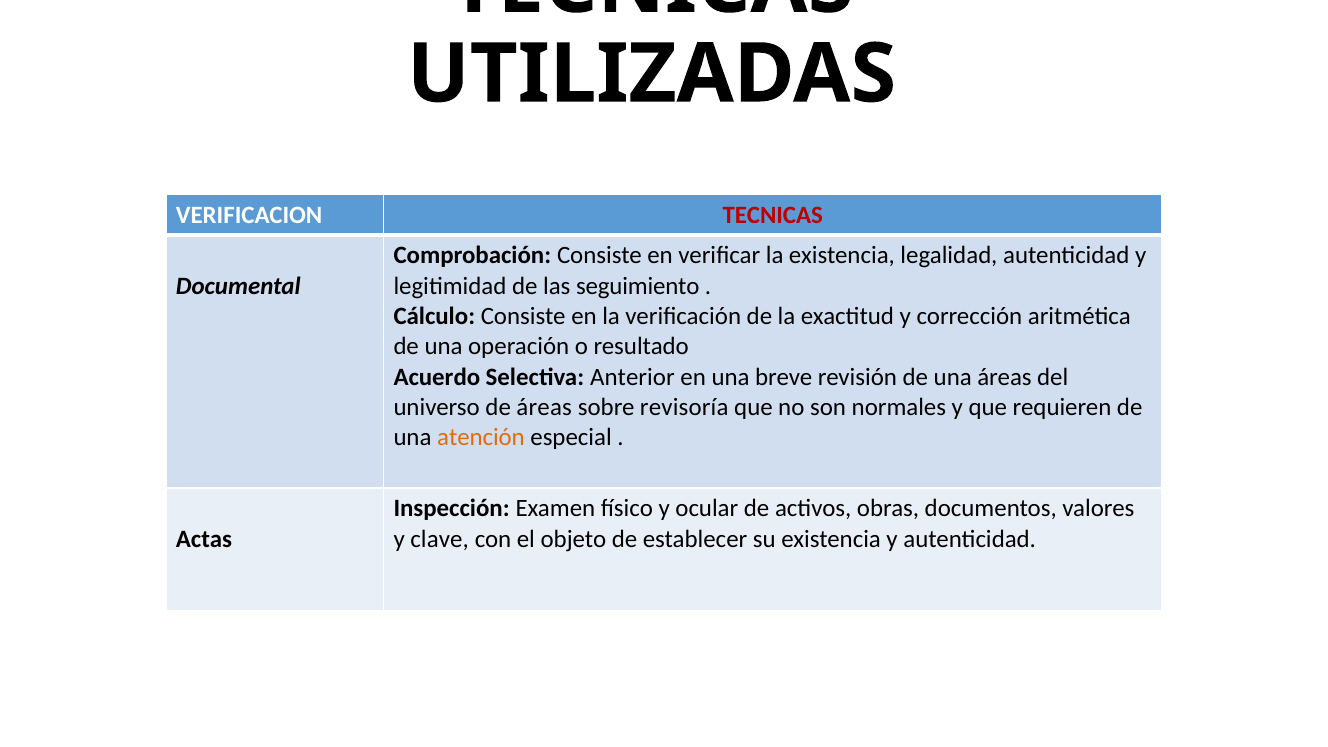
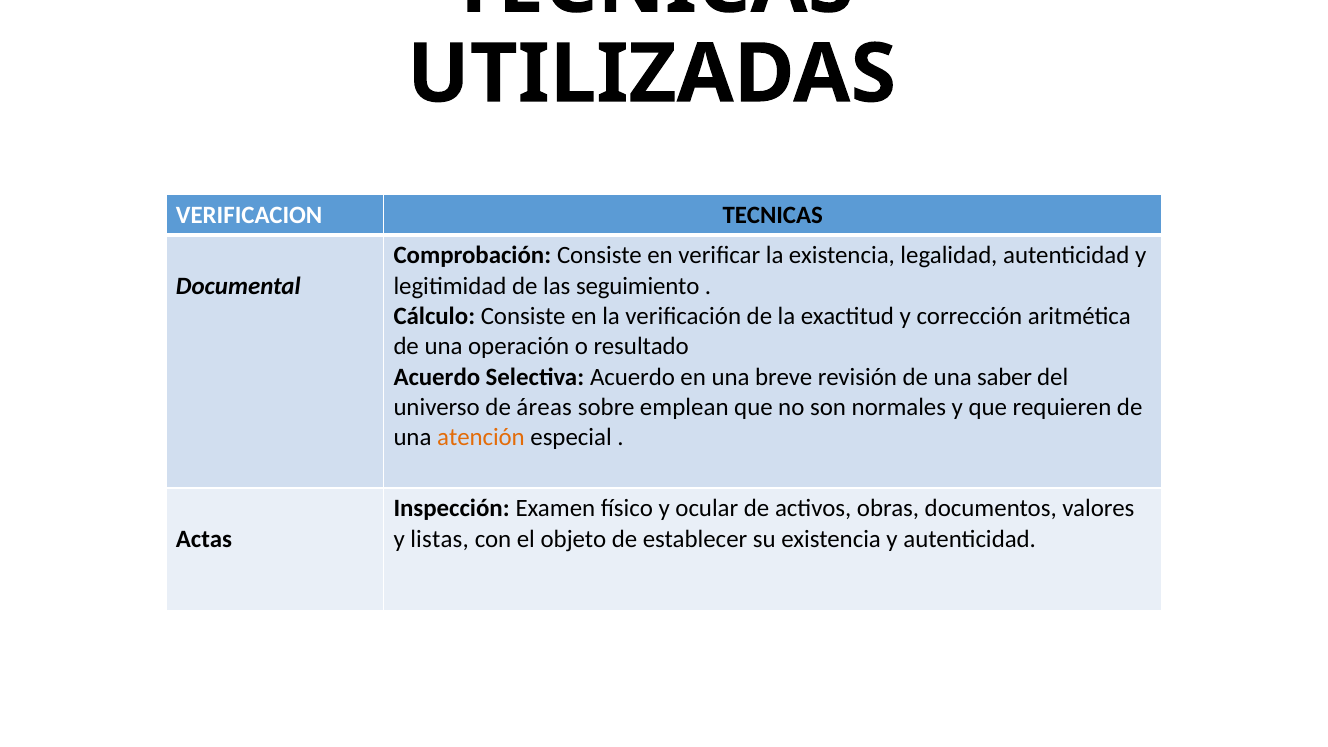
TECNICAS colour: red -> black
Selectiva Anterior: Anterior -> Acuerdo
una áreas: áreas -> saber
revisoría: revisoría -> emplean
clave: clave -> listas
